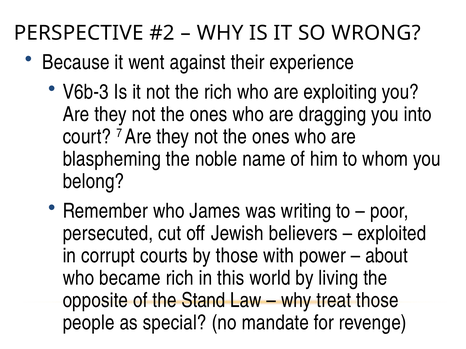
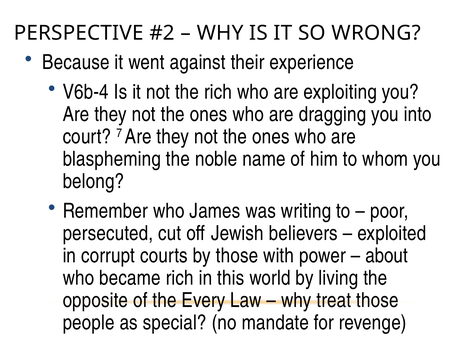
V6b-3: V6b-3 -> V6b-4
Stand: Stand -> Every
